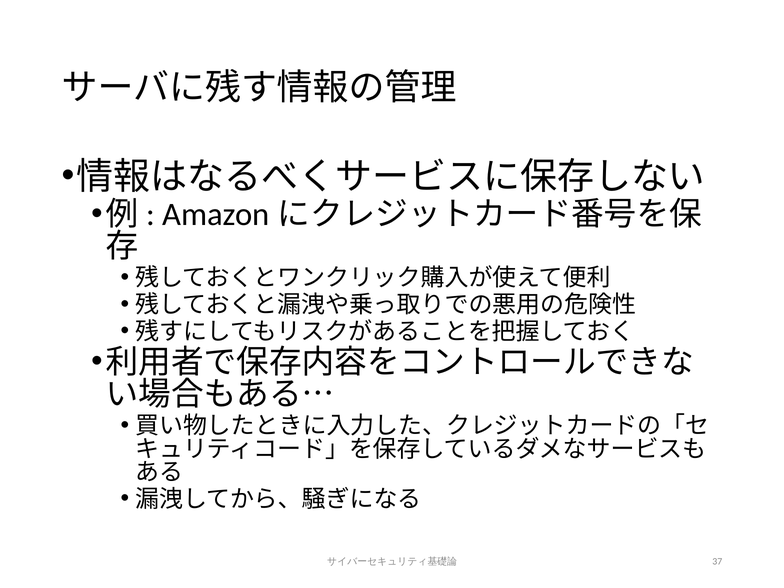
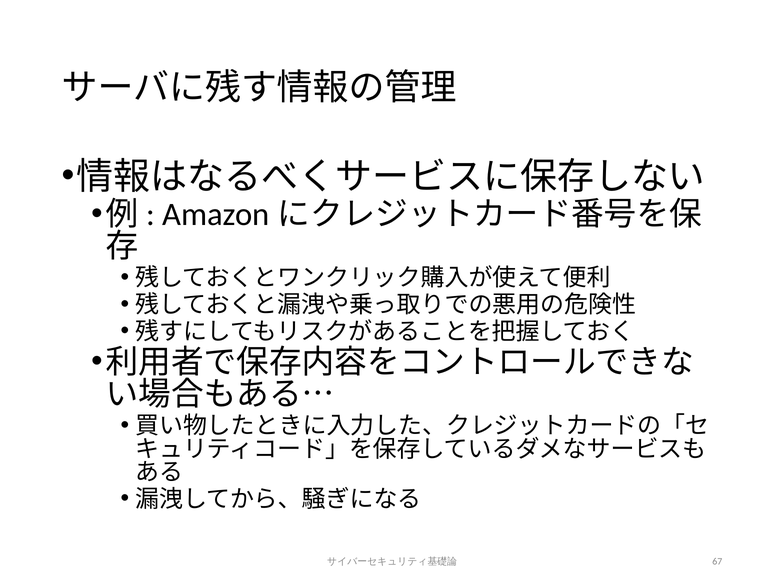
37: 37 -> 67
